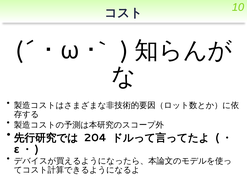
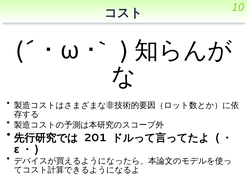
204: 204 -> 201
